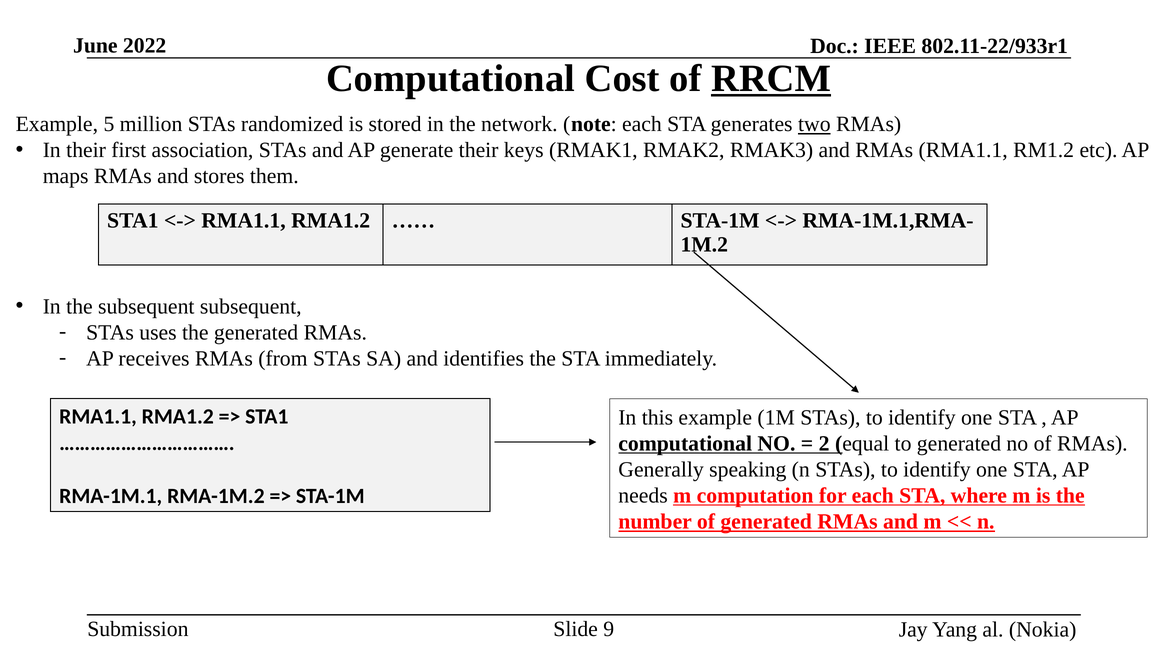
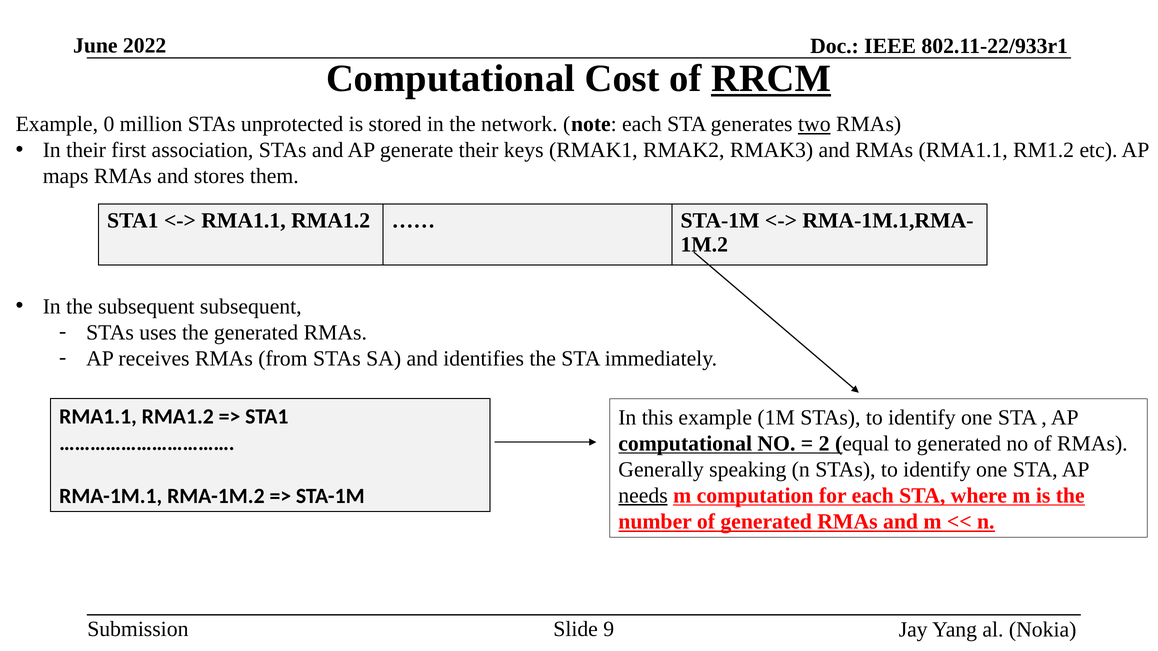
5: 5 -> 0
randomized: randomized -> unprotected
needs underline: none -> present
